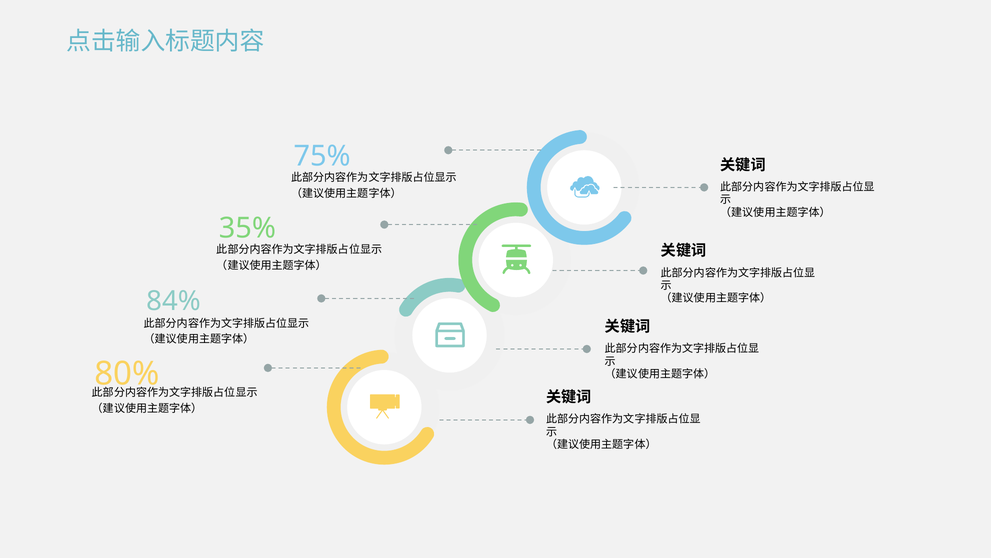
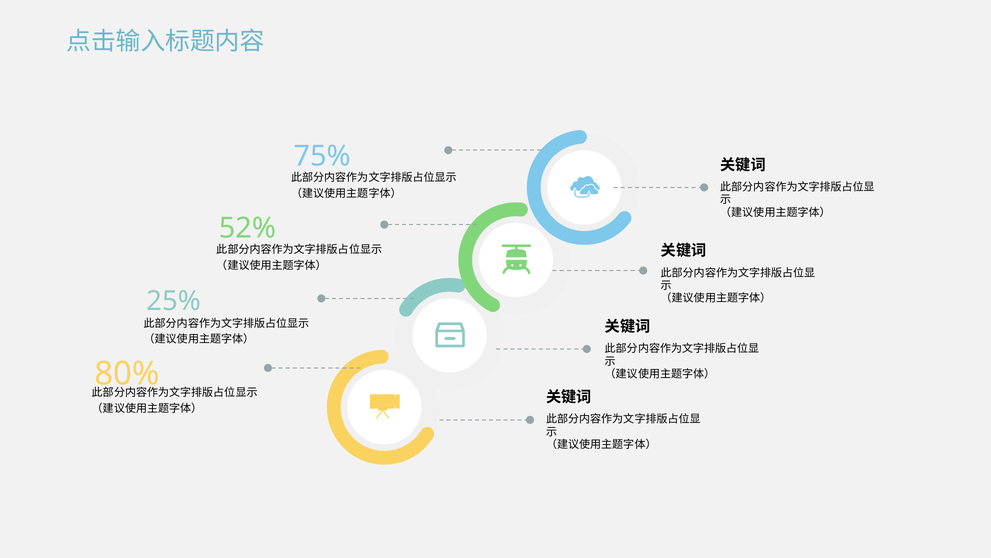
35%: 35% -> 52%
84%: 84% -> 25%
